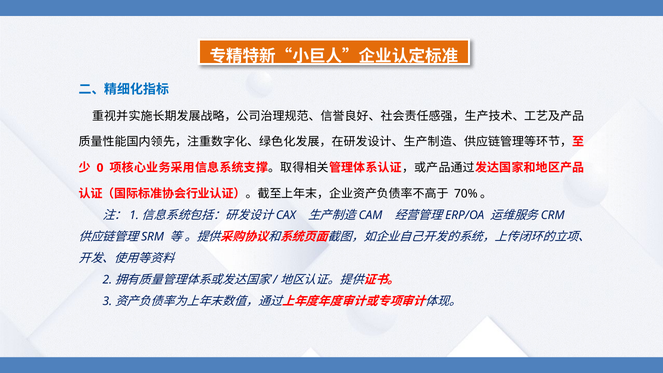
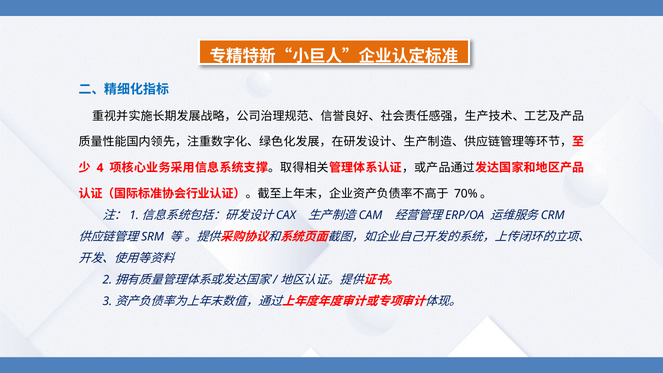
0: 0 -> 4
